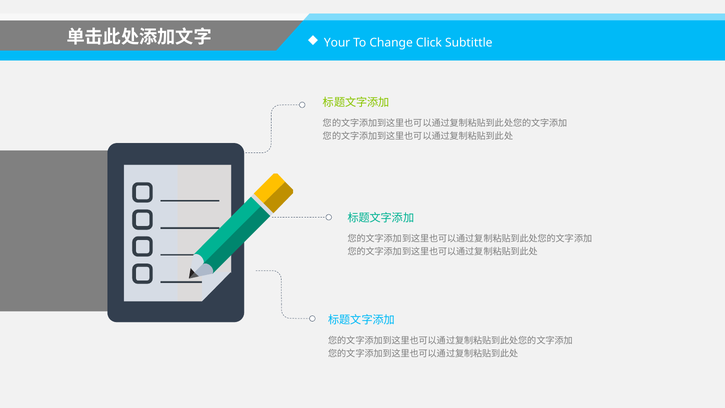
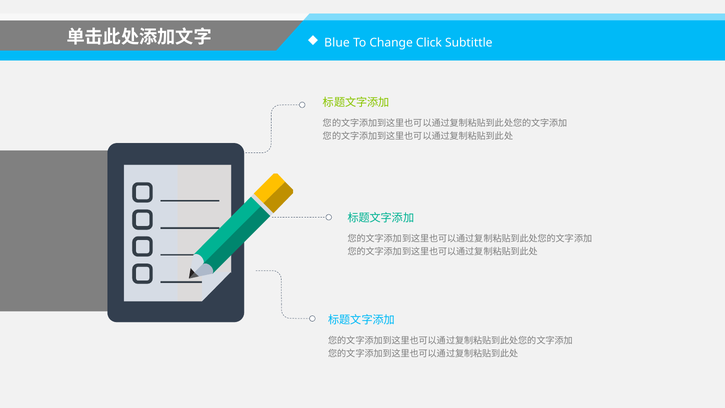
Your: Your -> Blue
